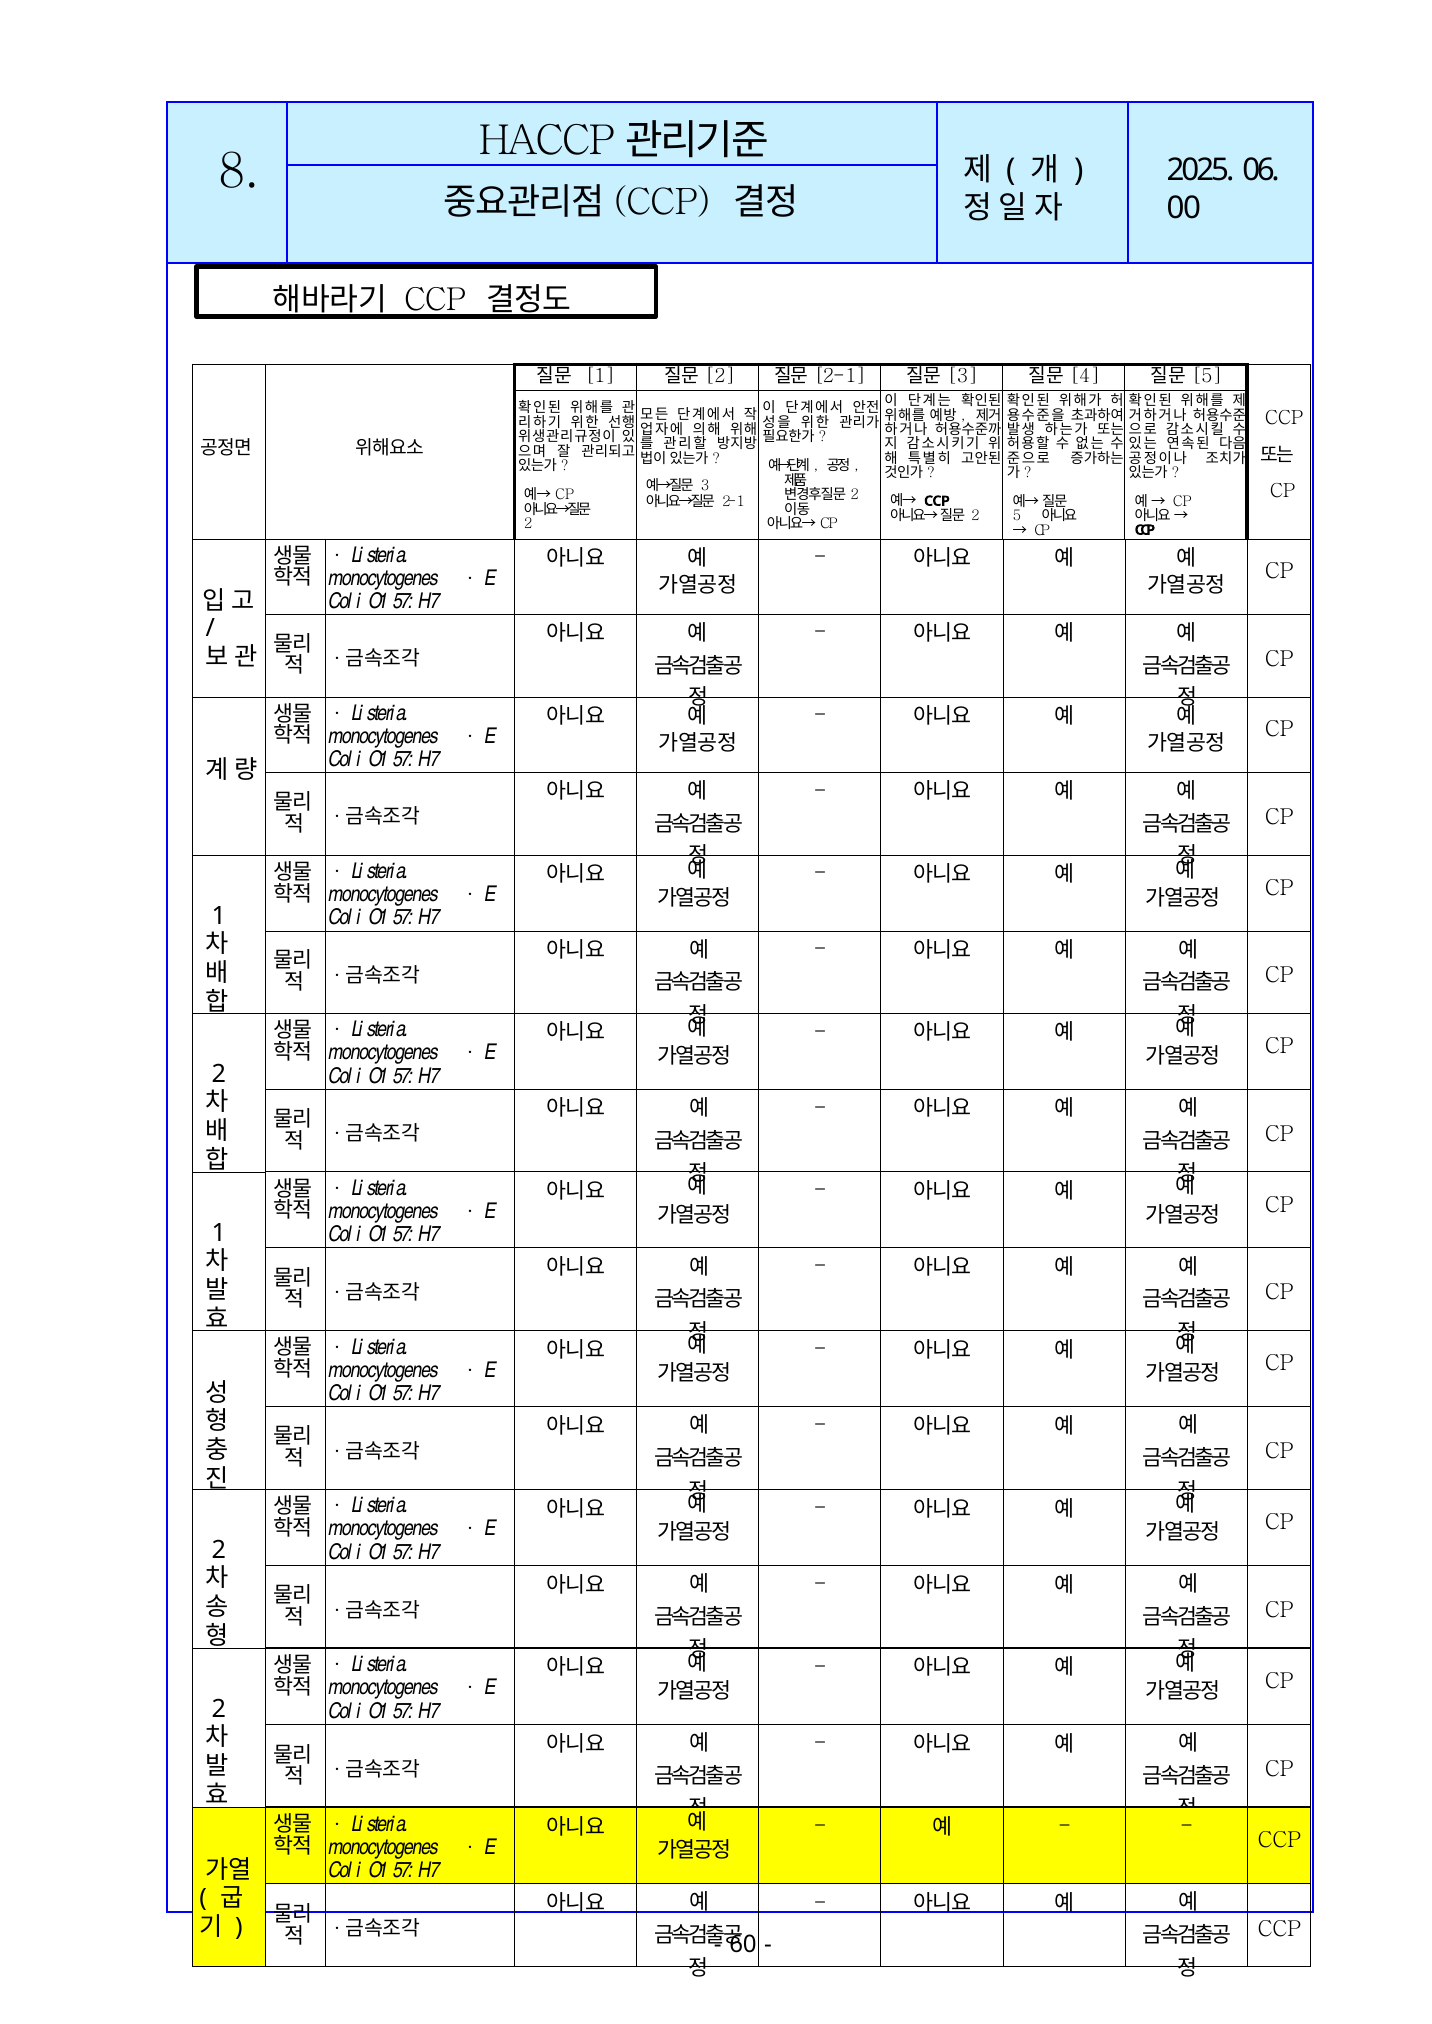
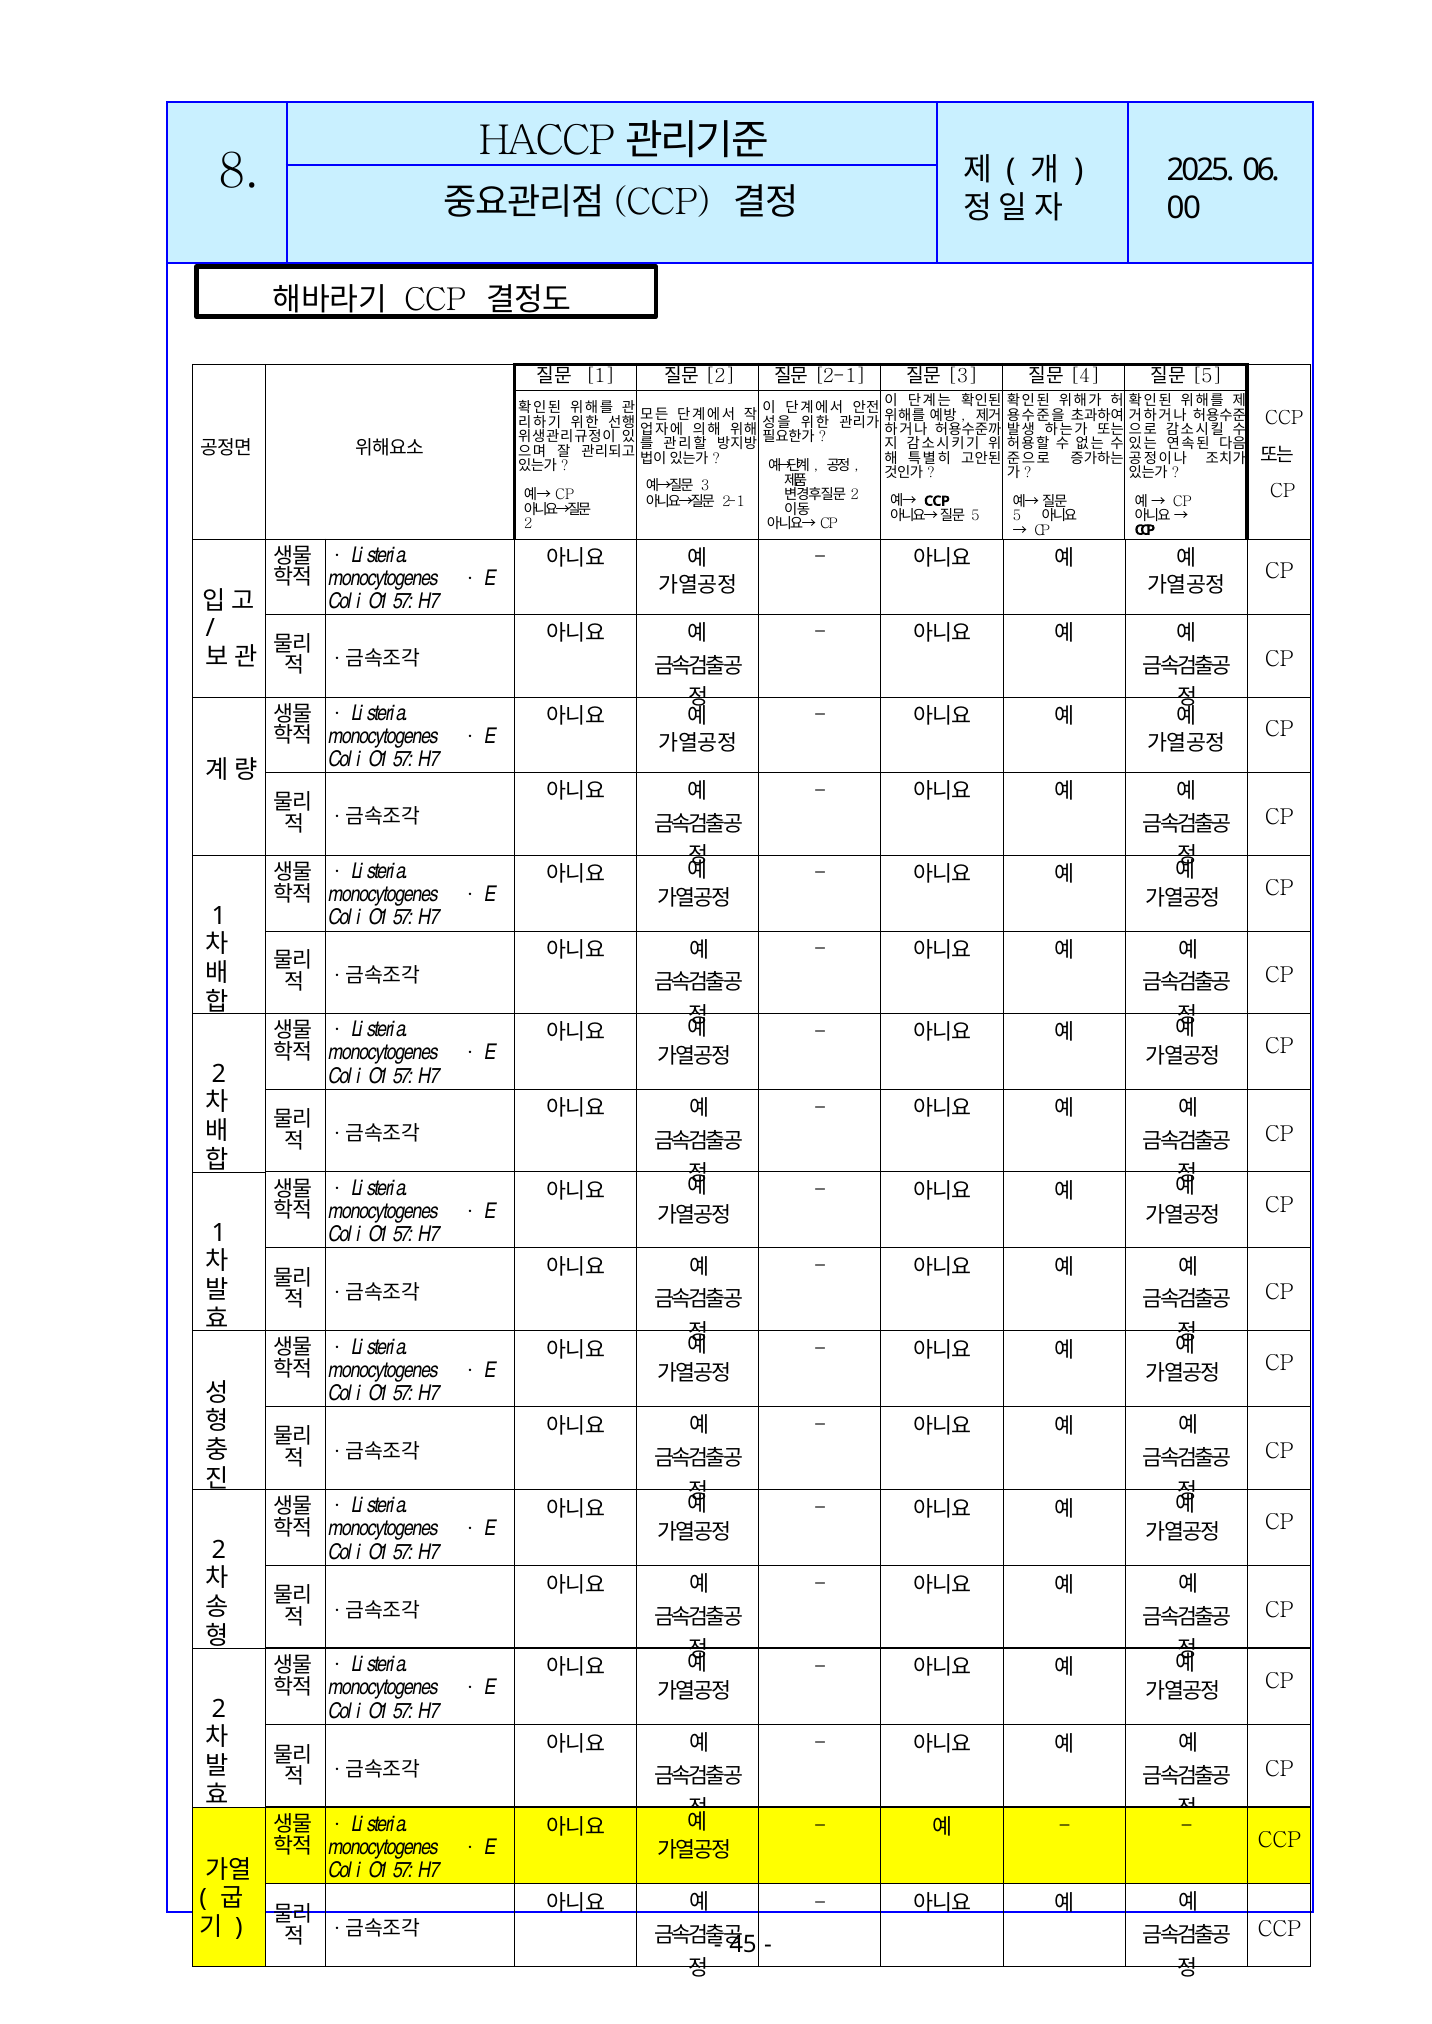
2 at (975, 516): 2 -> 5
60: 60 -> 45
